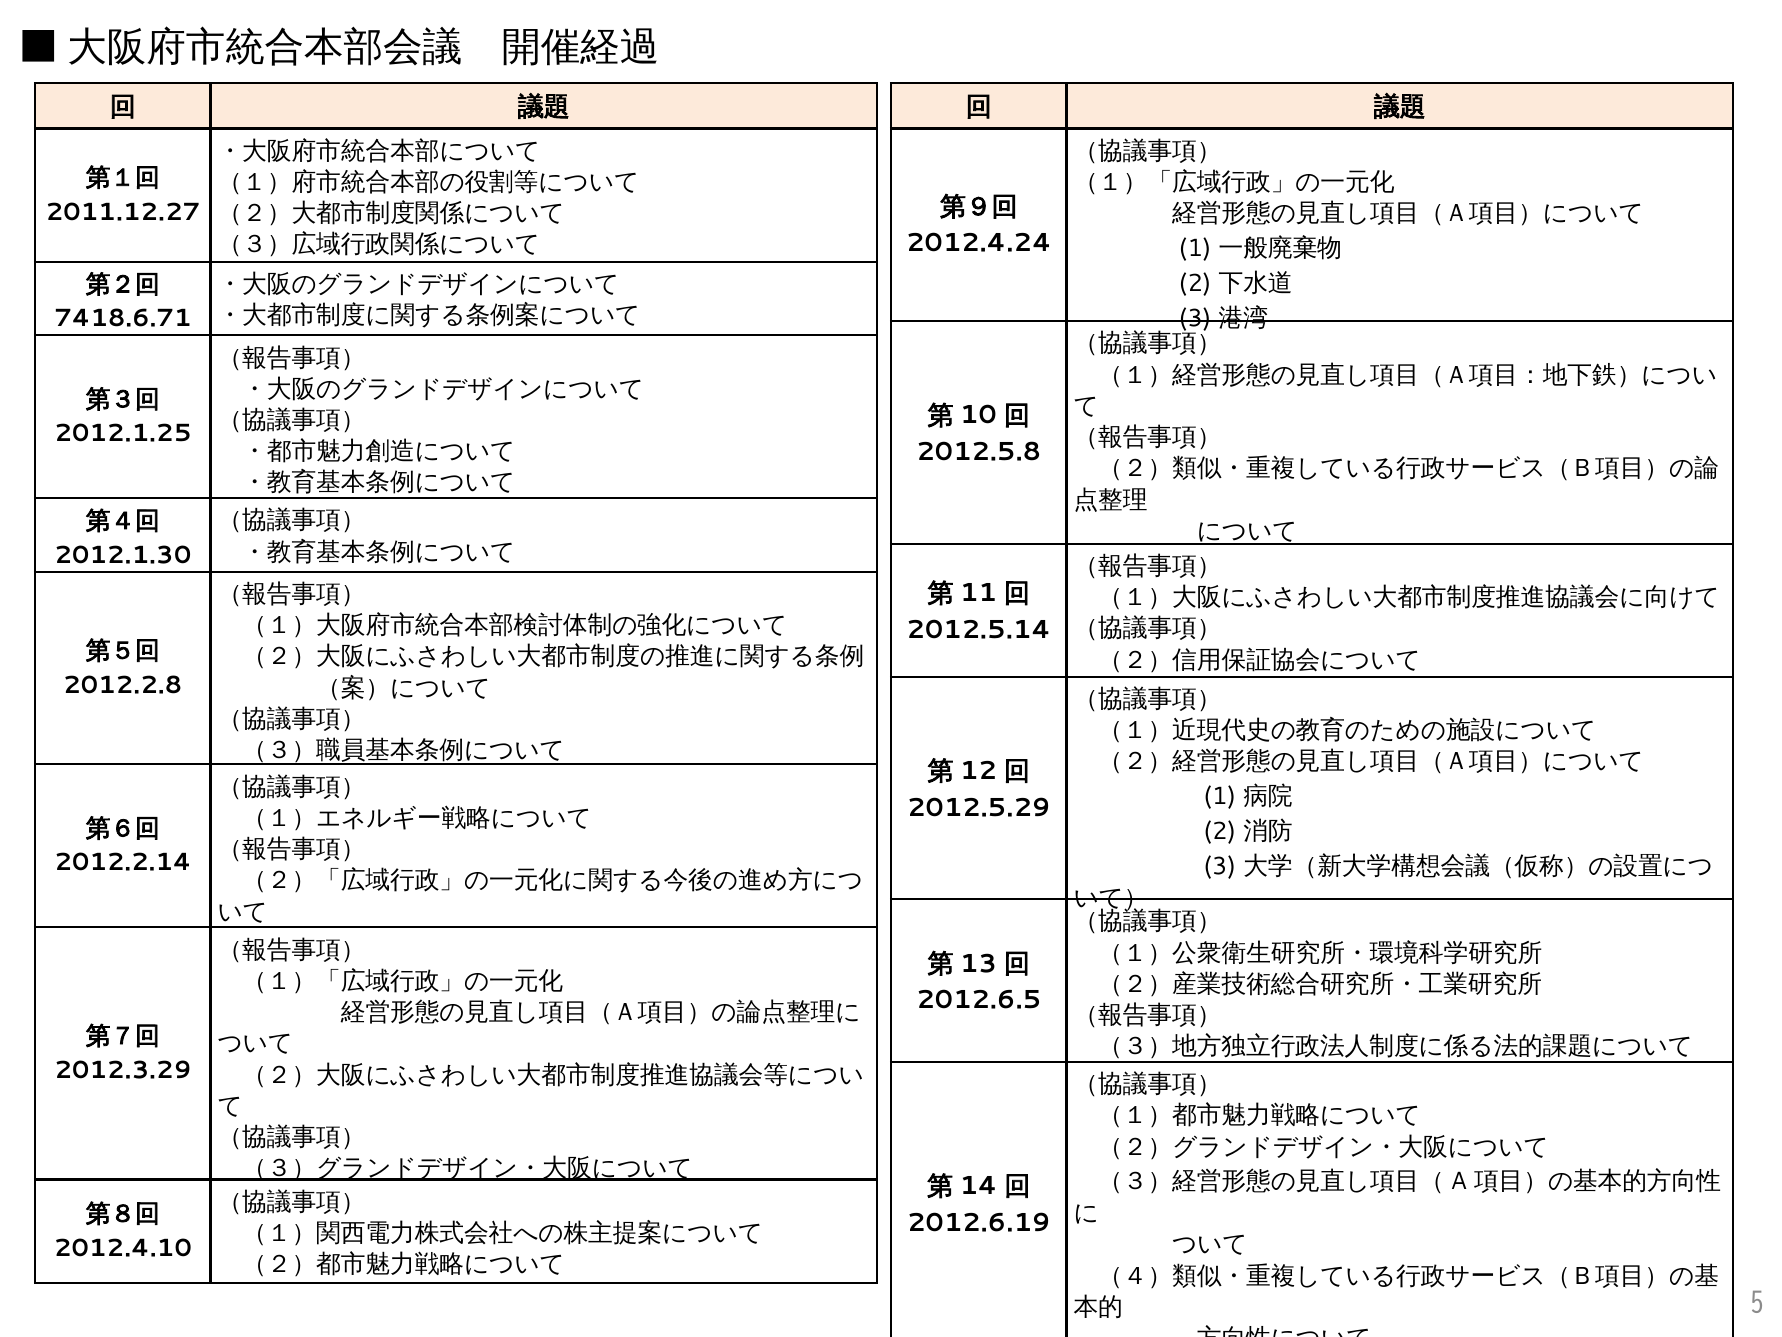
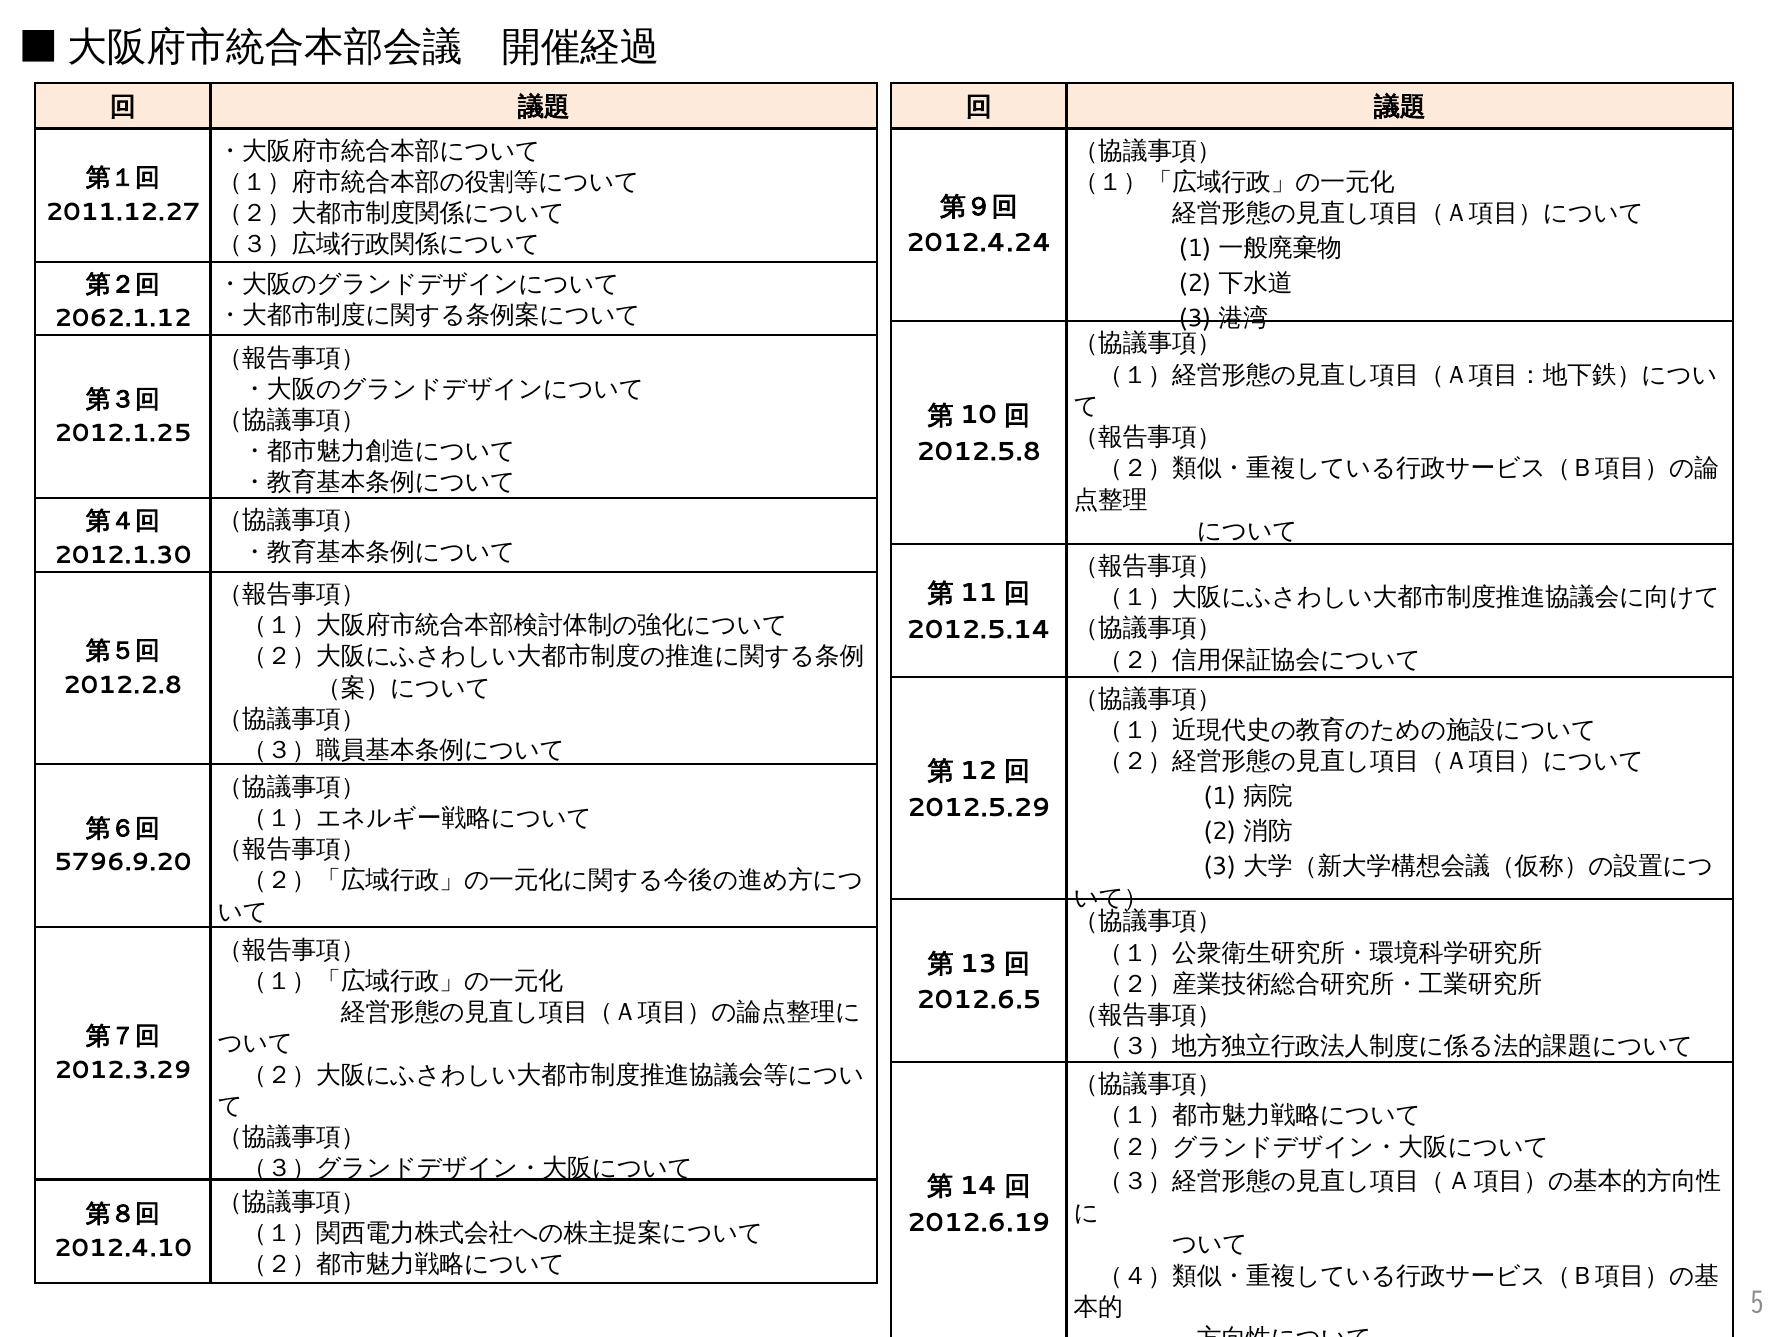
7418.6.71: 7418.6.71 -> 2062.1.12
2012.2.14: 2012.2.14 -> 5796.9.20
